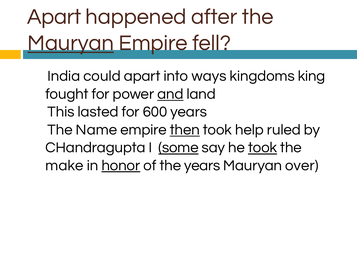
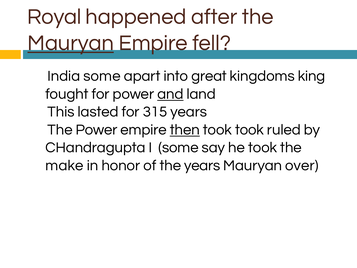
Apart at (54, 17): Apart -> Royal
India could: could -> some
ways: ways -> great
600: 600 -> 315
The Name: Name -> Power
took help: help -> took
some at (179, 147) underline: present -> none
took at (263, 147) underline: present -> none
honor underline: present -> none
